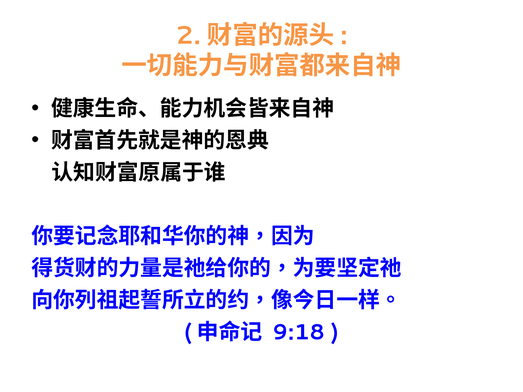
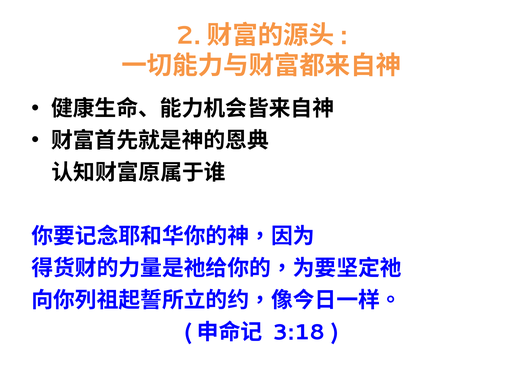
9:18: 9:18 -> 3:18
